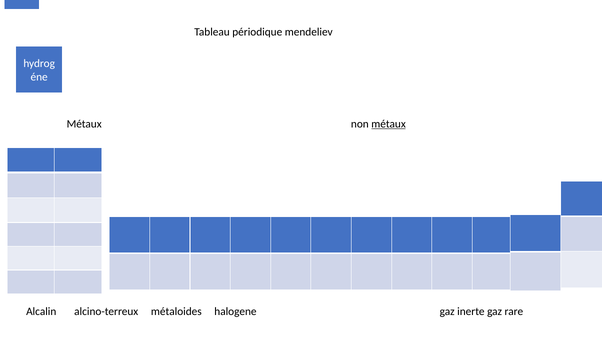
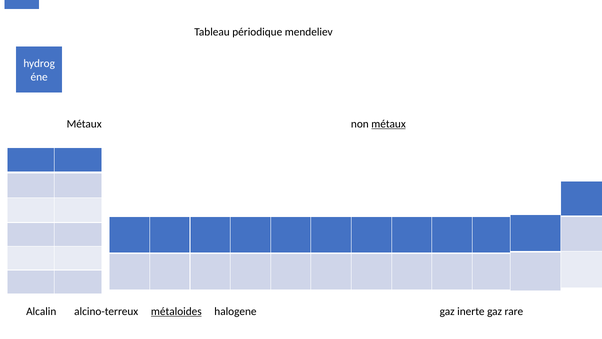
métaloides underline: none -> present
